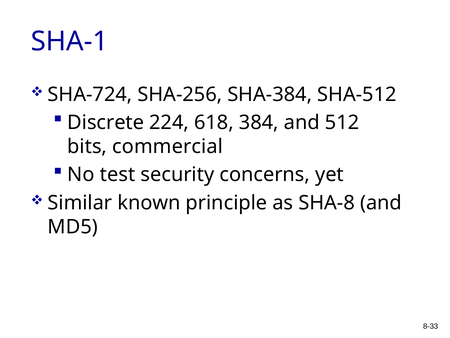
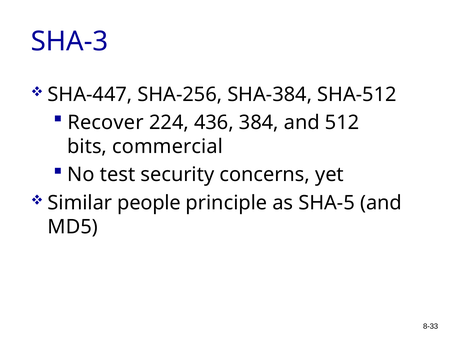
SHA-1: SHA-1 -> SHA-3
SHA-724: SHA-724 -> SHA-447
Discrete: Discrete -> Recover
618: 618 -> 436
known: known -> people
SHA-8: SHA-8 -> SHA-5
